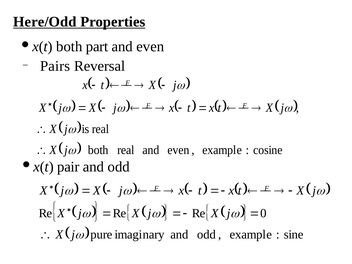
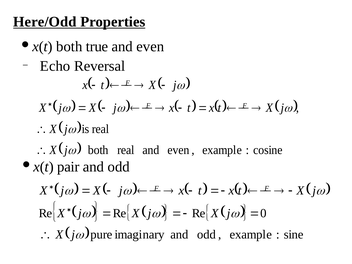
part: part -> true
Pairs: Pairs -> Echo
